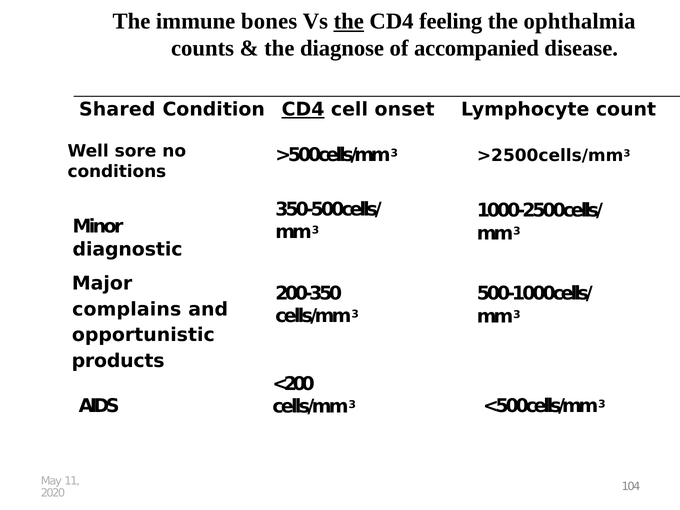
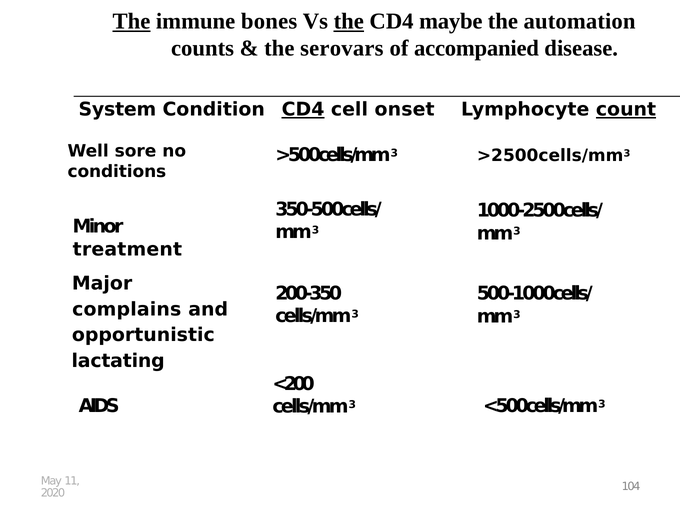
The at (131, 21) underline: none -> present
feeling: feeling -> maybe
ophthalmia: ophthalmia -> automation
diagnose: diagnose -> serovars
Shared: Shared -> System
count underline: none -> present
diagnostic: diagnostic -> treatment
products: products -> lactating
